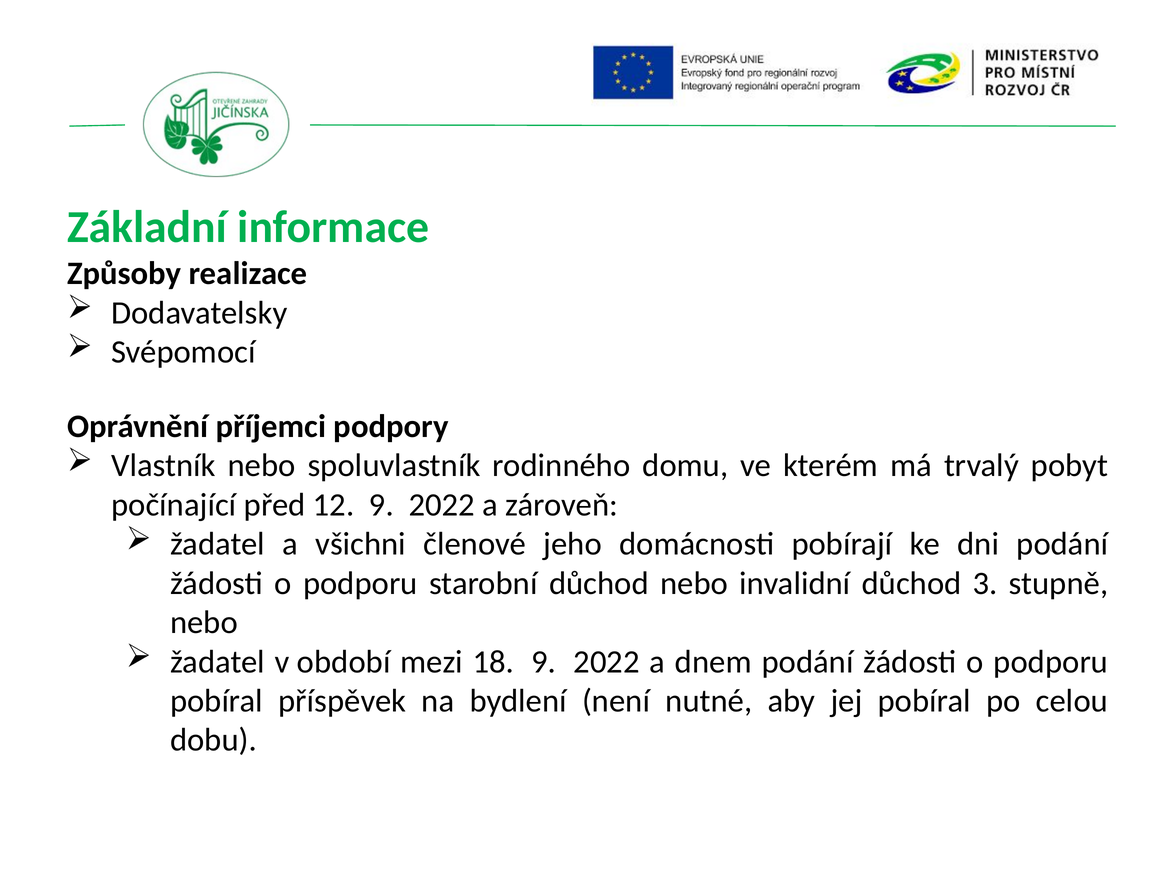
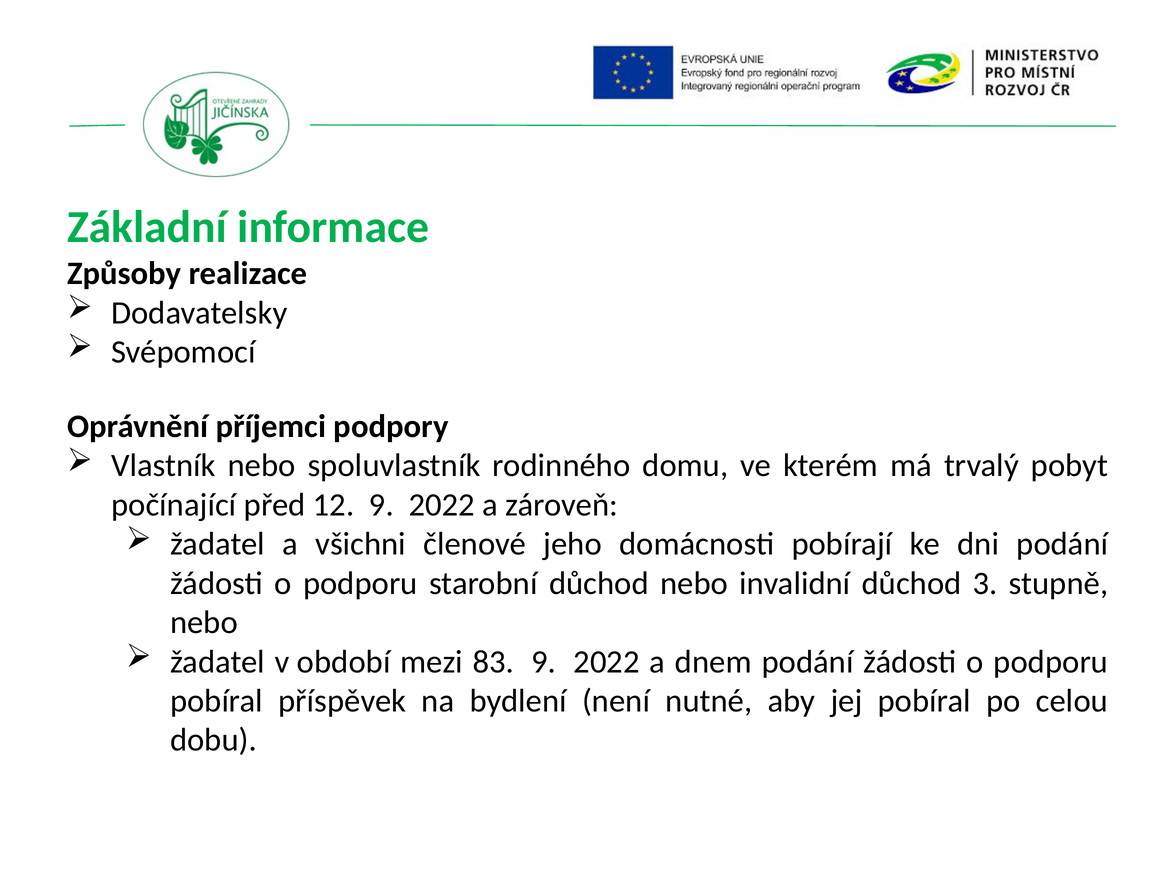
18: 18 -> 83
